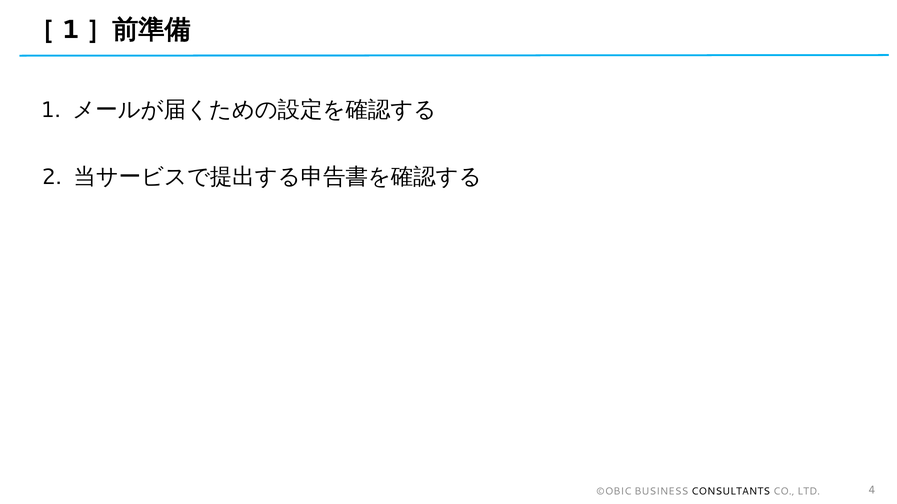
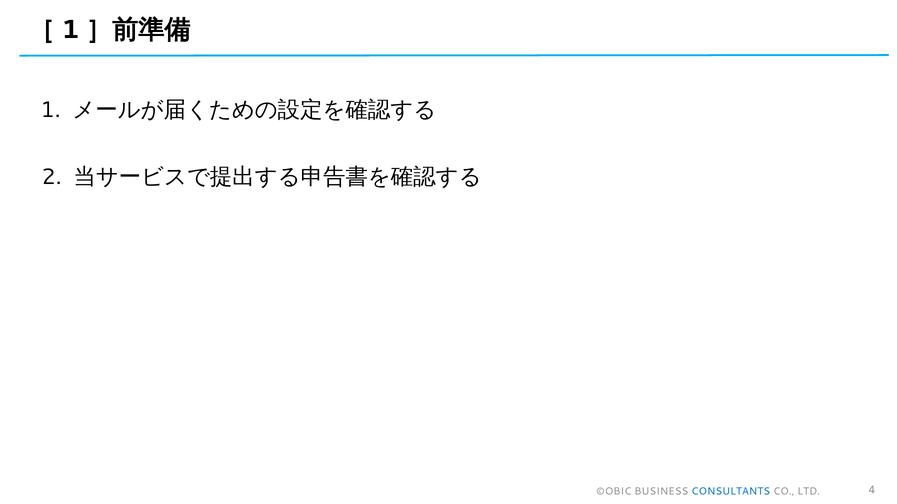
CONSULTANTS colour: black -> blue
